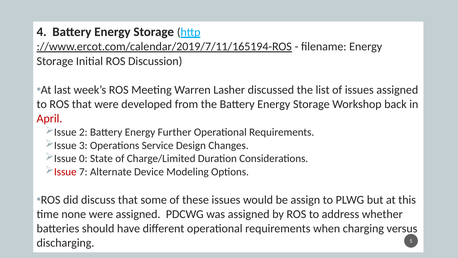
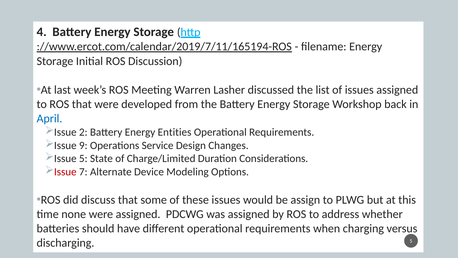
April colour: red -> blue
Further: Further -> Entities
3: 3 -> 9
Issue 0: 0 -> 5
